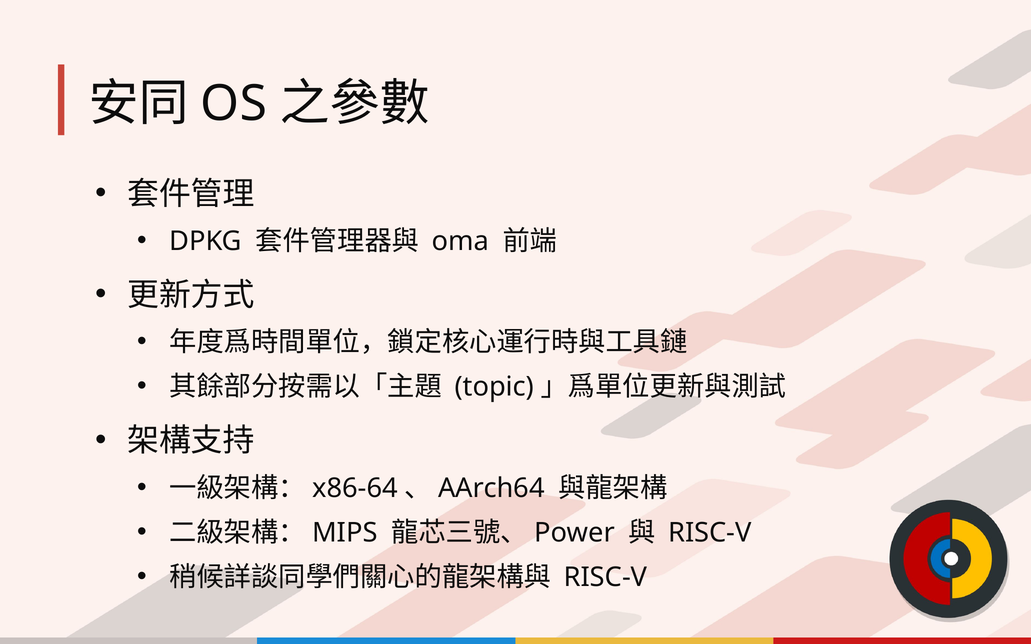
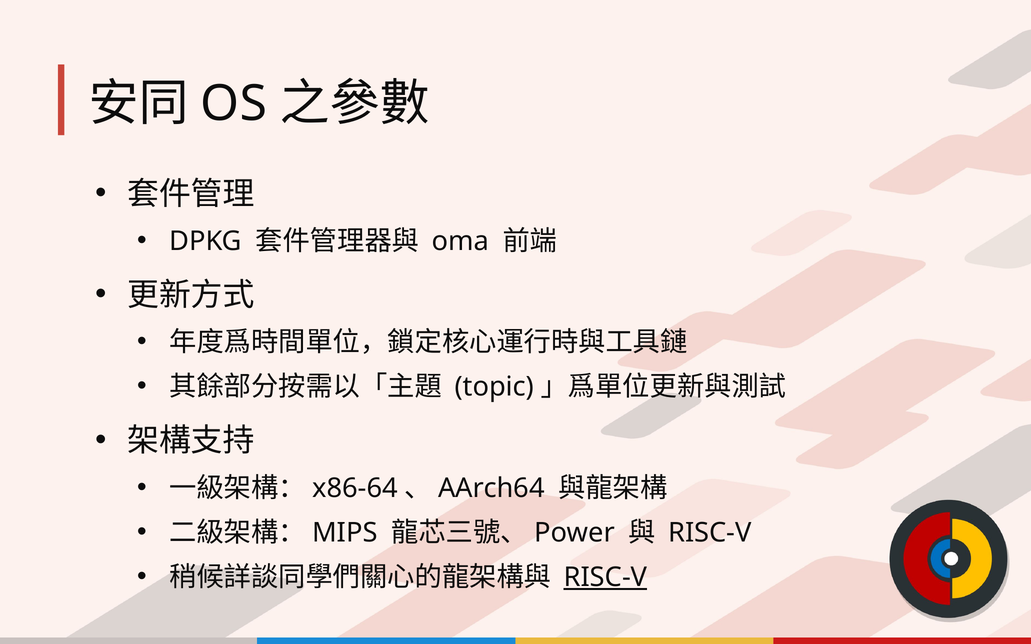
RISC-V at (605, 577) underline: none -> present
